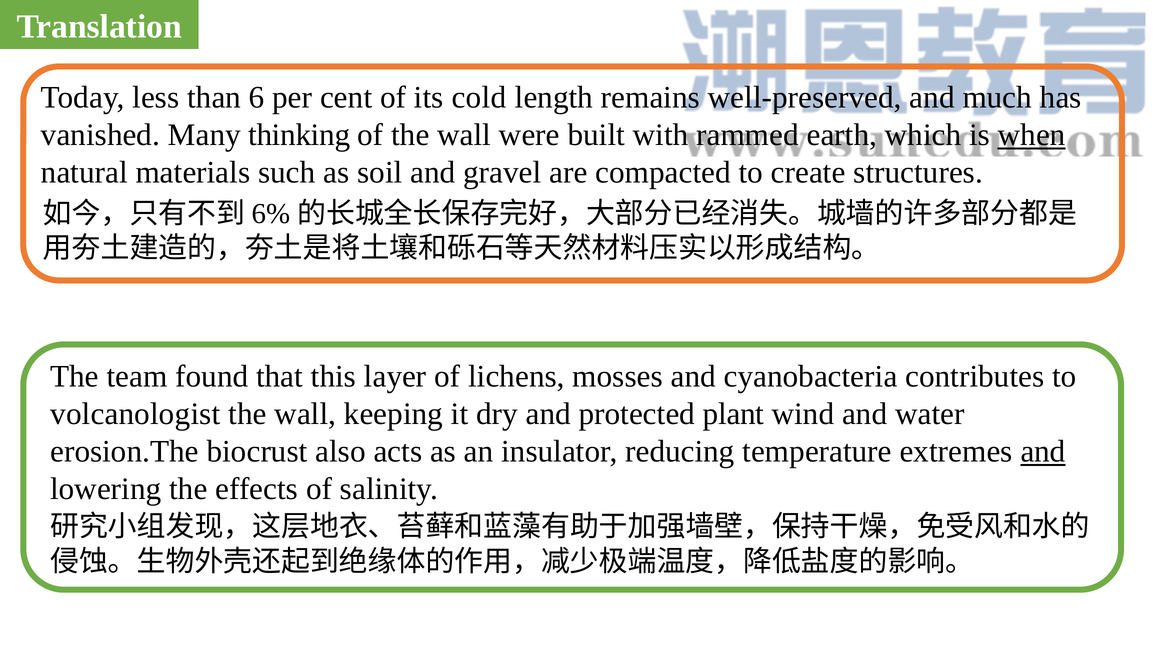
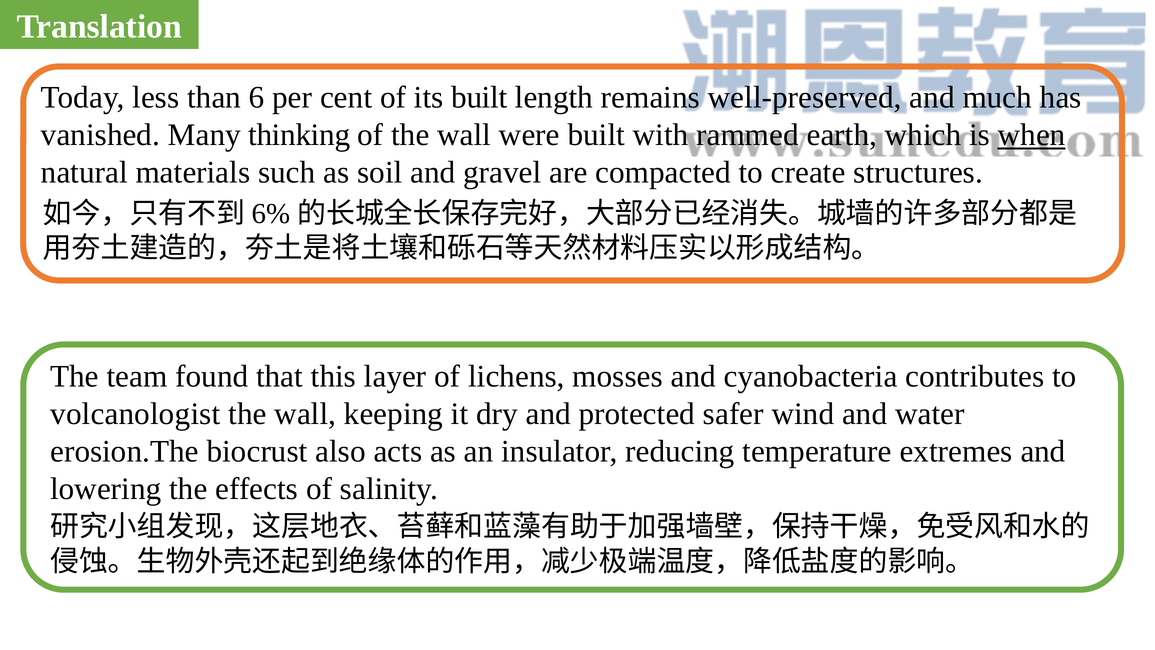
its cold: cold -> built
plant: plant -> safer
and at (1043, 451) underline: present -> none
